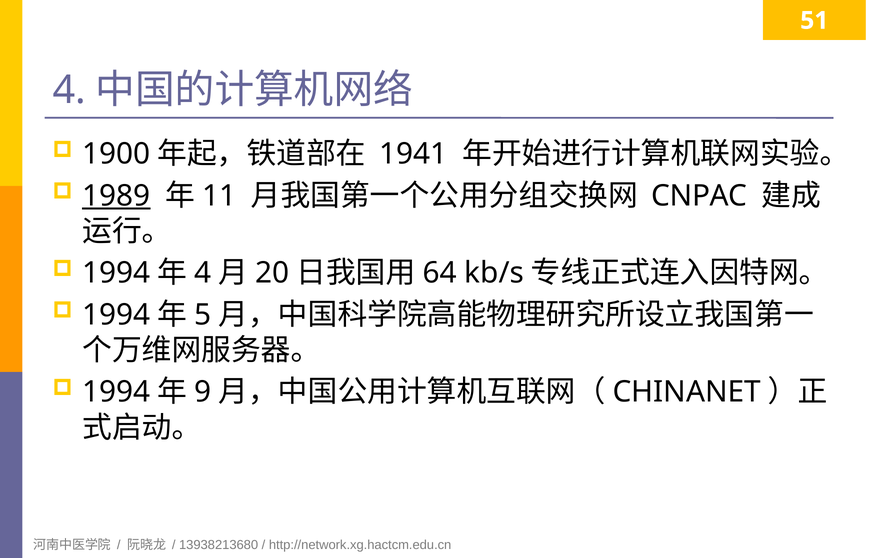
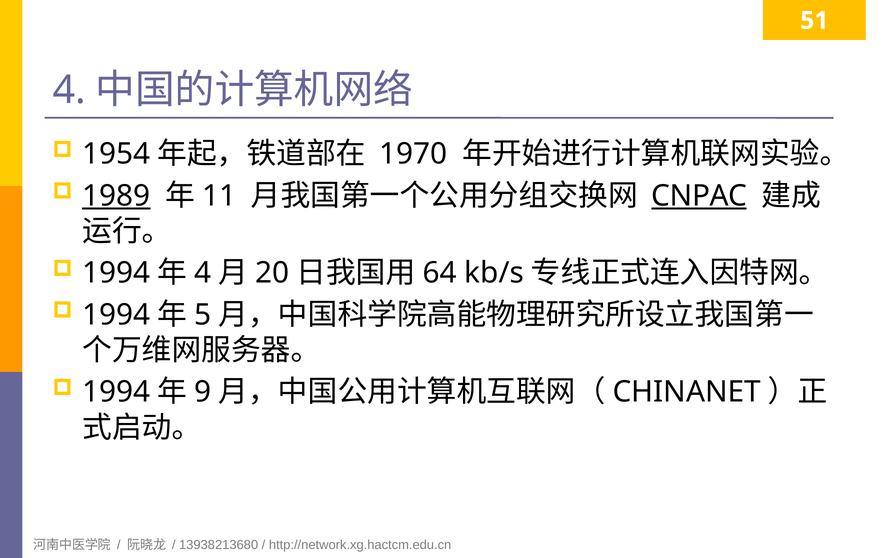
1900: 1900 -> 1954
1941: 1941 -> 1970
CNPAC underline: none -> present
